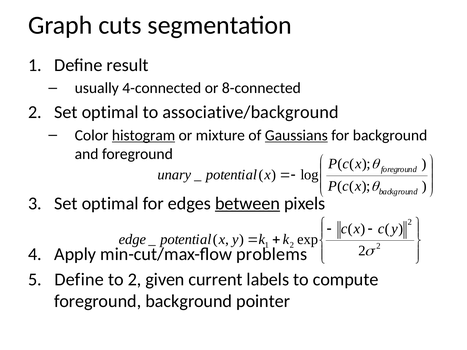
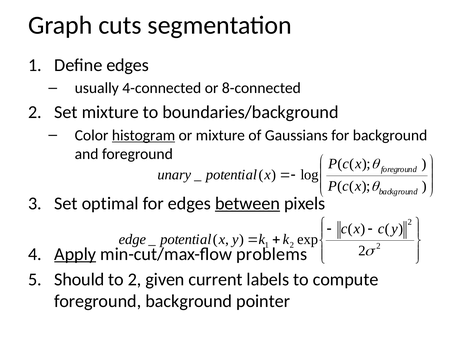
Define result: result -> edges
2 Set optimal: optimal -> mixture
associative/background: associative/background -> boundaries/background
Gaussians underline: present -> none
Apply underline: none -> present
Define at (79, 280): Define -> Should
